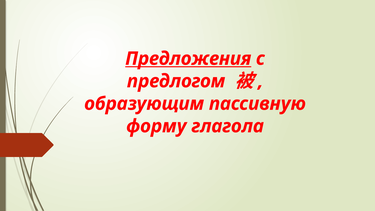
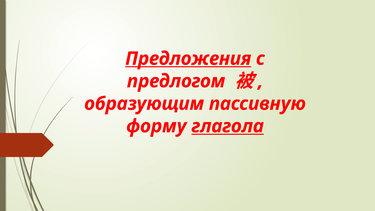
глагола underline: none -> present
